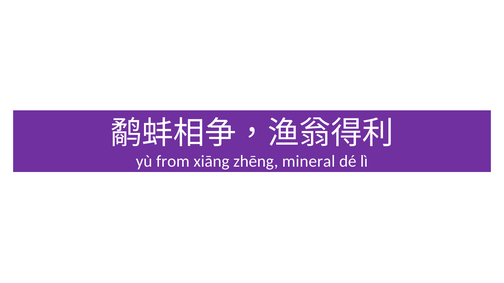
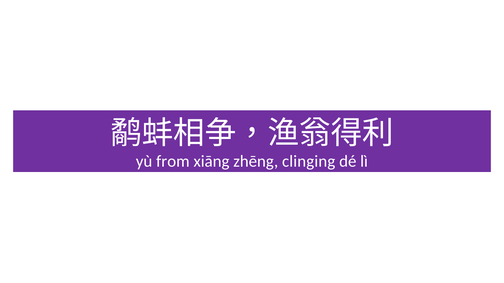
mineral: mineral -> clinging
